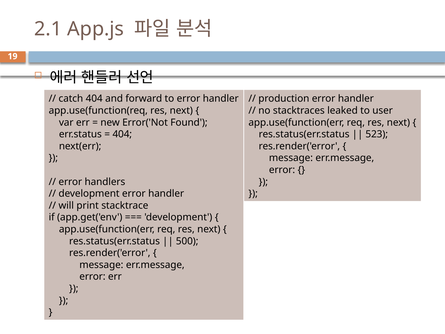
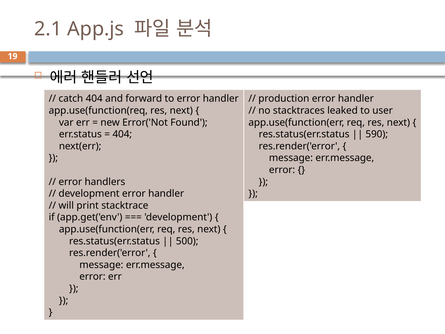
523: 523 -> 590
